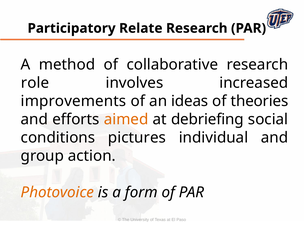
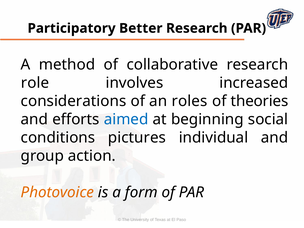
Relate: Relate -> Better
improvements: improvements -> considerations
ideas: ideas -> roles
aimed colour: orange -> blue
debriefing: debriefing -> beginning
